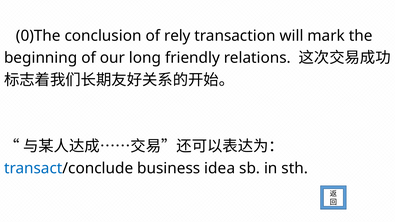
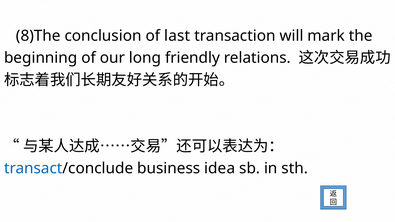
0)The: 0)The -> 8)The
rely: rely -> last
